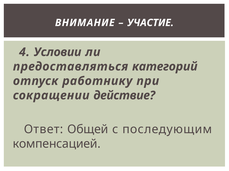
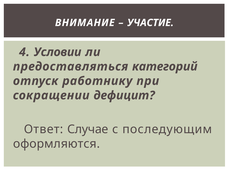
действие: действие -> дефицит
Общей: Общей -> Случае
компенсацией: компенсацией -> оформляются
